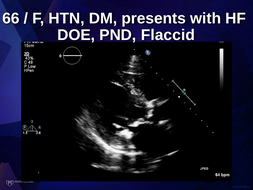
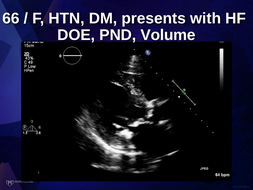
Flaccid: Flaccid -> Volume
